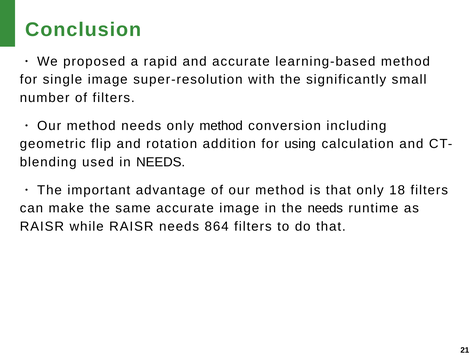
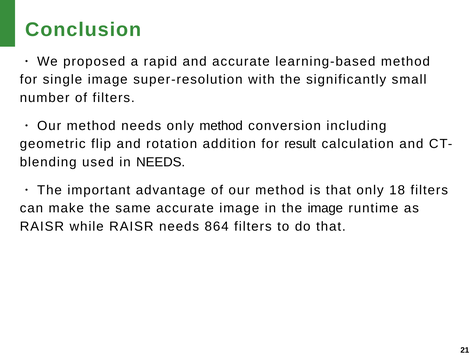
using: using -> result
the needs: needs -> image
